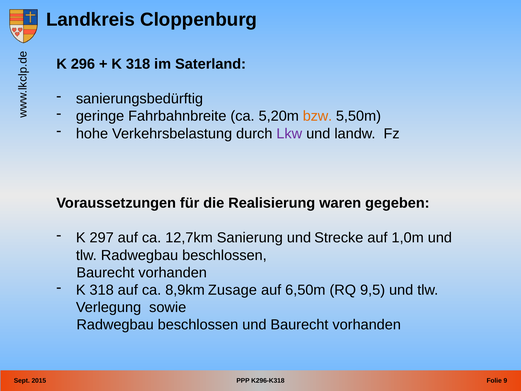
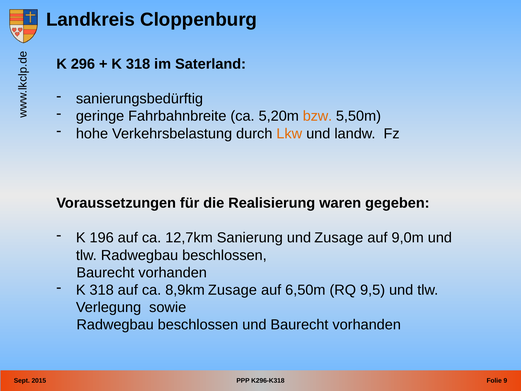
Lkw colour: purple -> orange
297: 297 -> 196
und Strecke: Strecke -> Zusage
1,0m: 1,0m -> 9,0m
